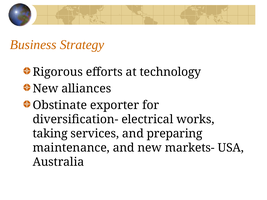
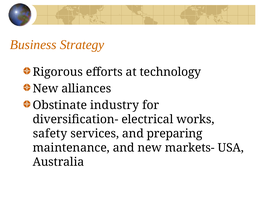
exporter: exporter -> industry
taking: taking -> safety
